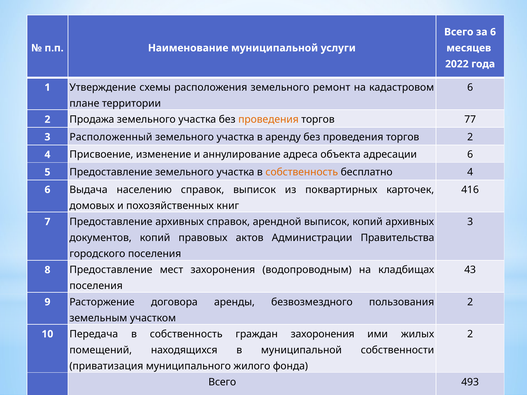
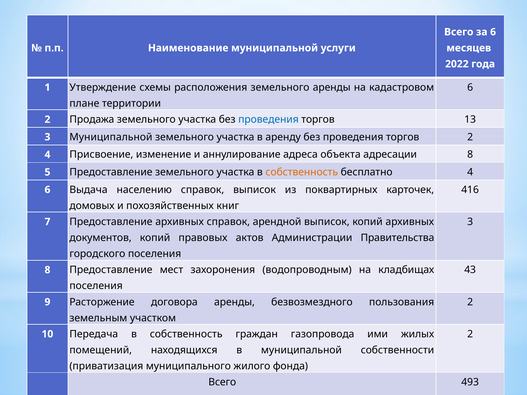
земельного ремонт: ремонт -> аренды
проведения at (268, 120) colour: orange -> blue
77: 77 -> 13
3 Расположенный: Расположенный -> Муниципальной
адресации 6: 6 -> 8
граждан захоронения: захоронения -> газопровода
